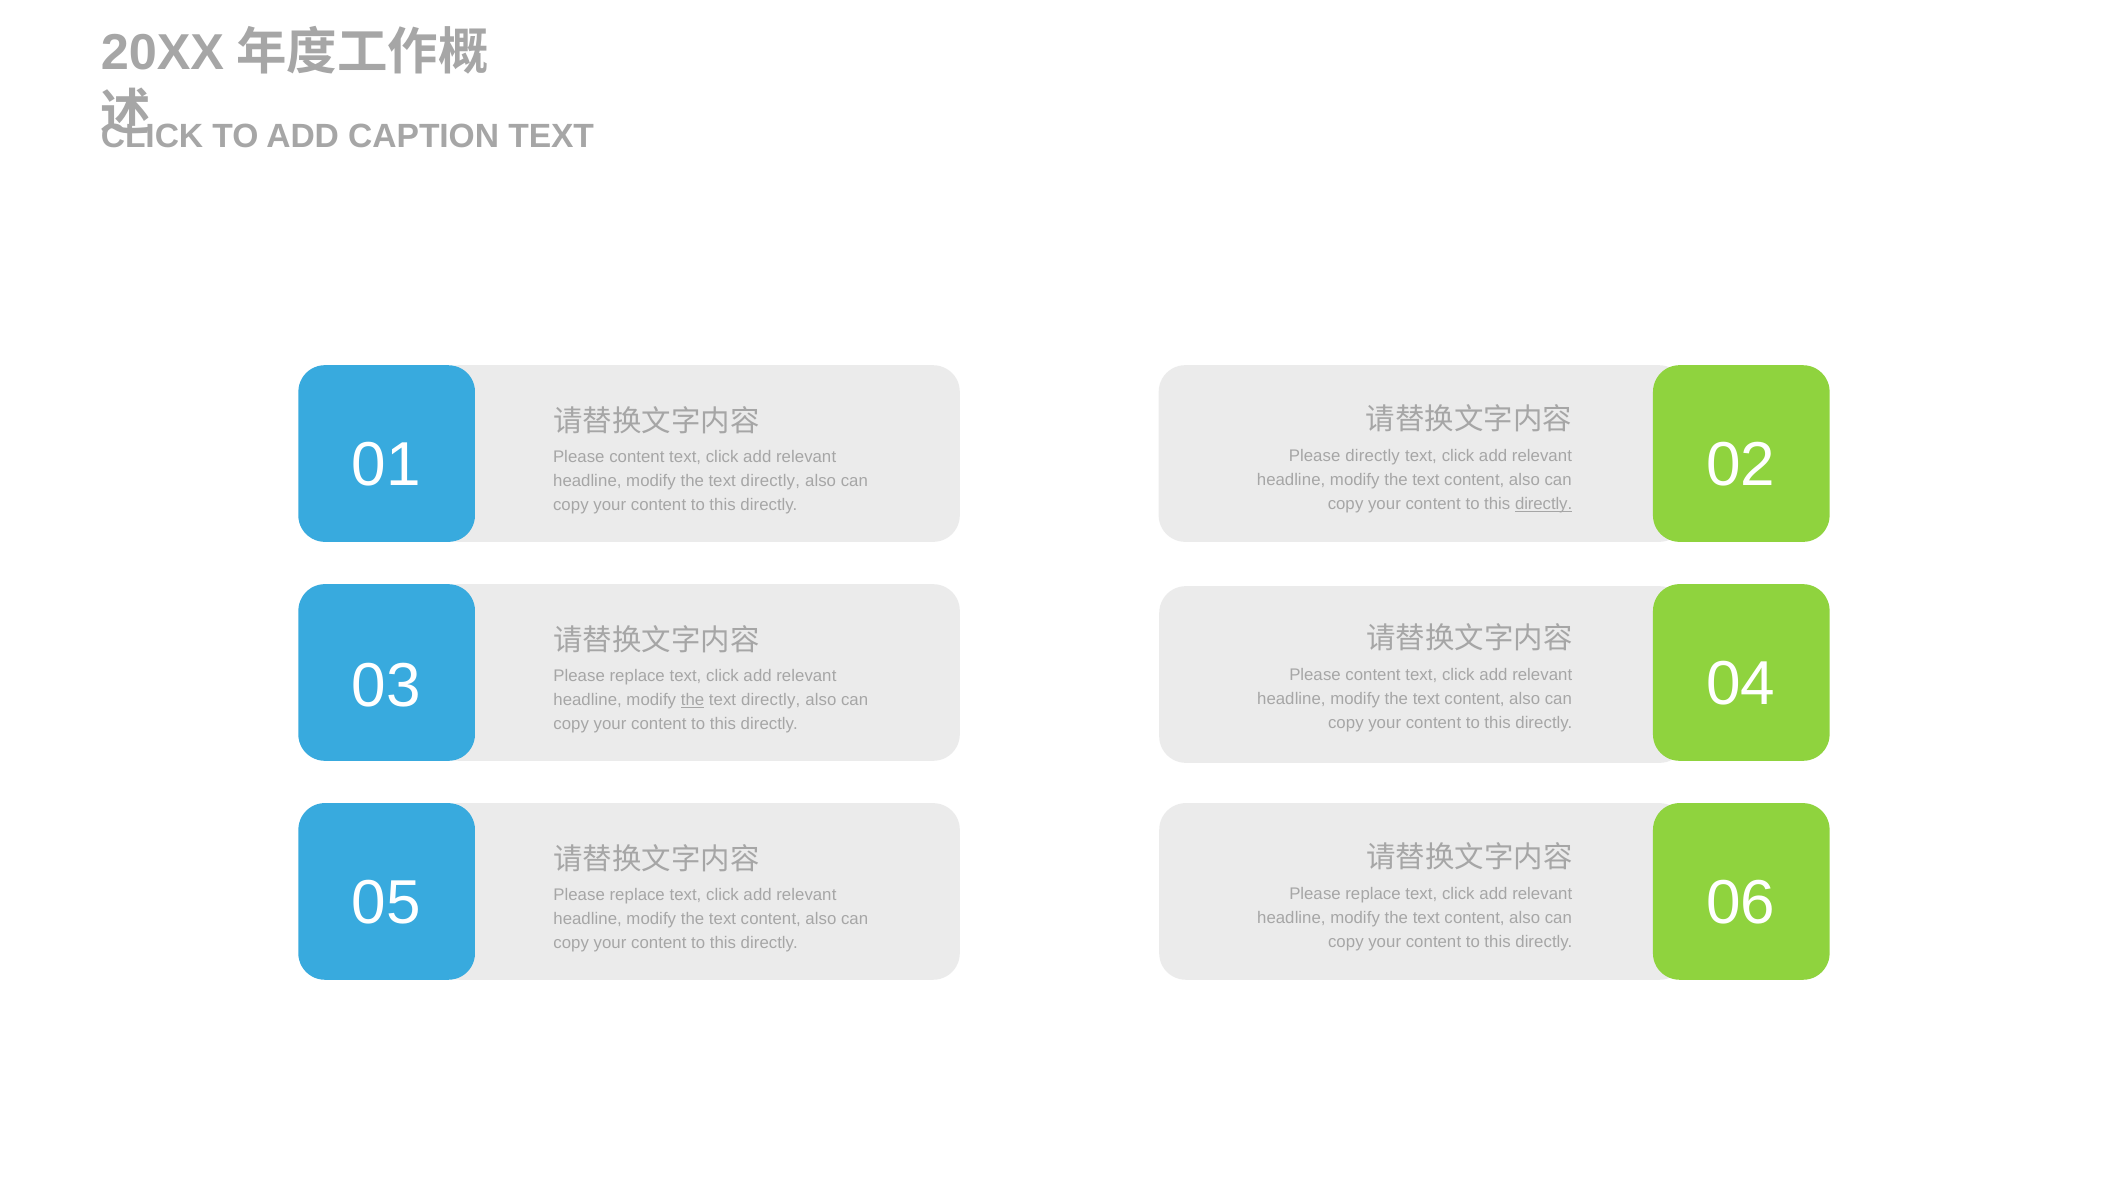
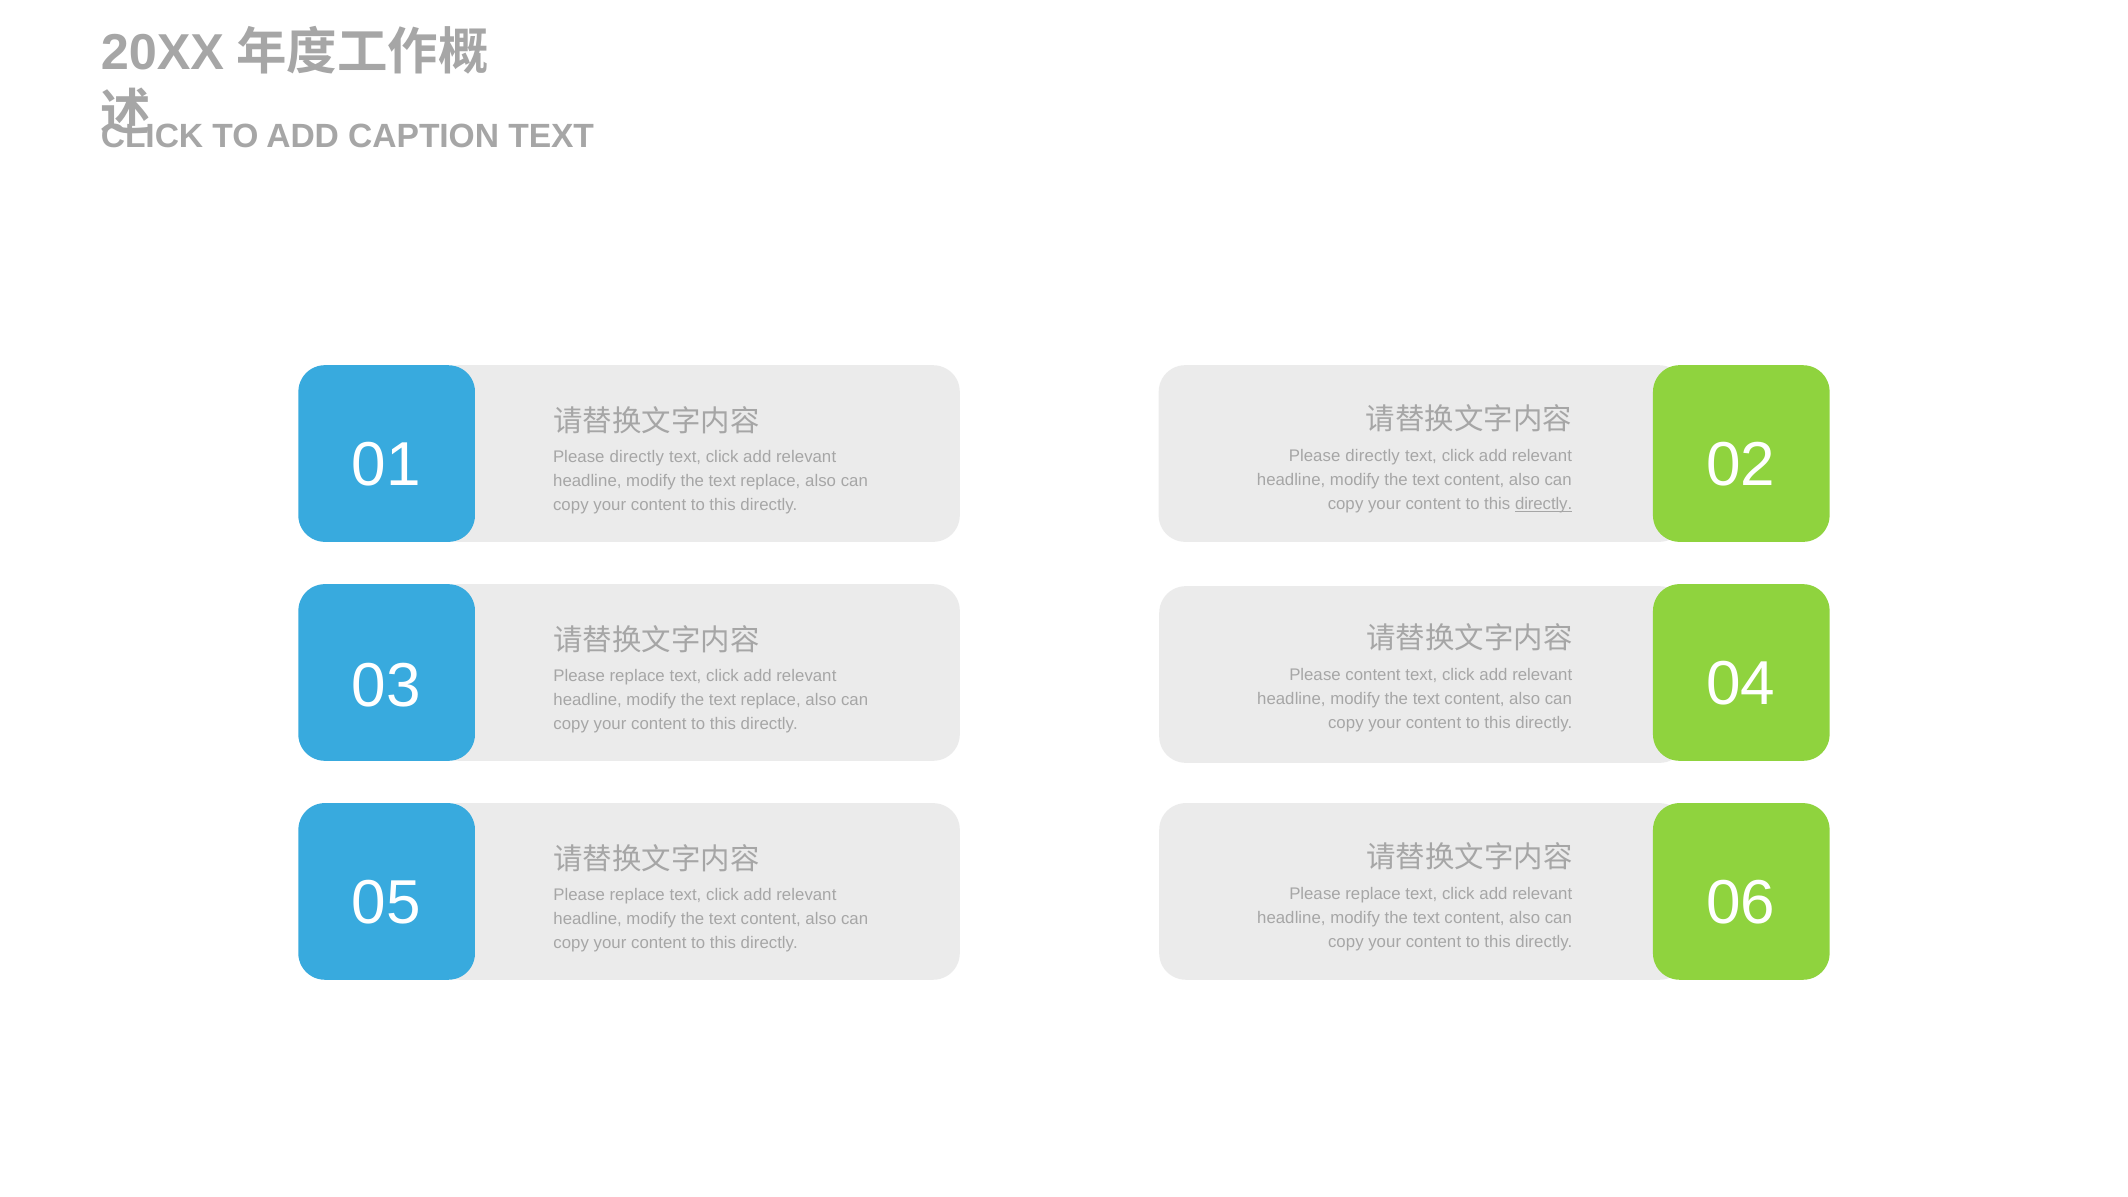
content at (637, 457): content -> directly
directly at (770, 481): directly -> replace
the at (693, 700) underline: present -> none
directly at (771, 700): directly -> replace
